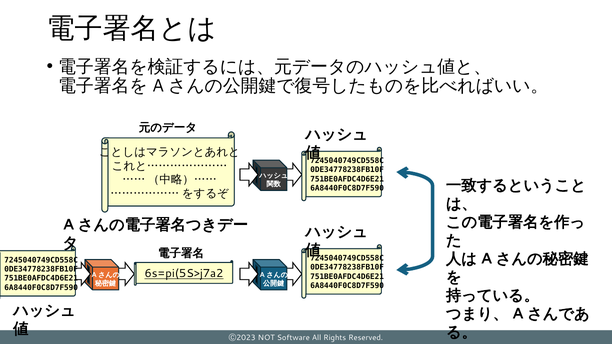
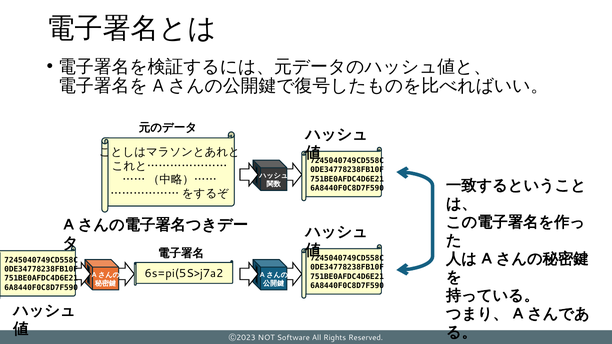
6s=pi(5S>j7a2 underline: present -> none
